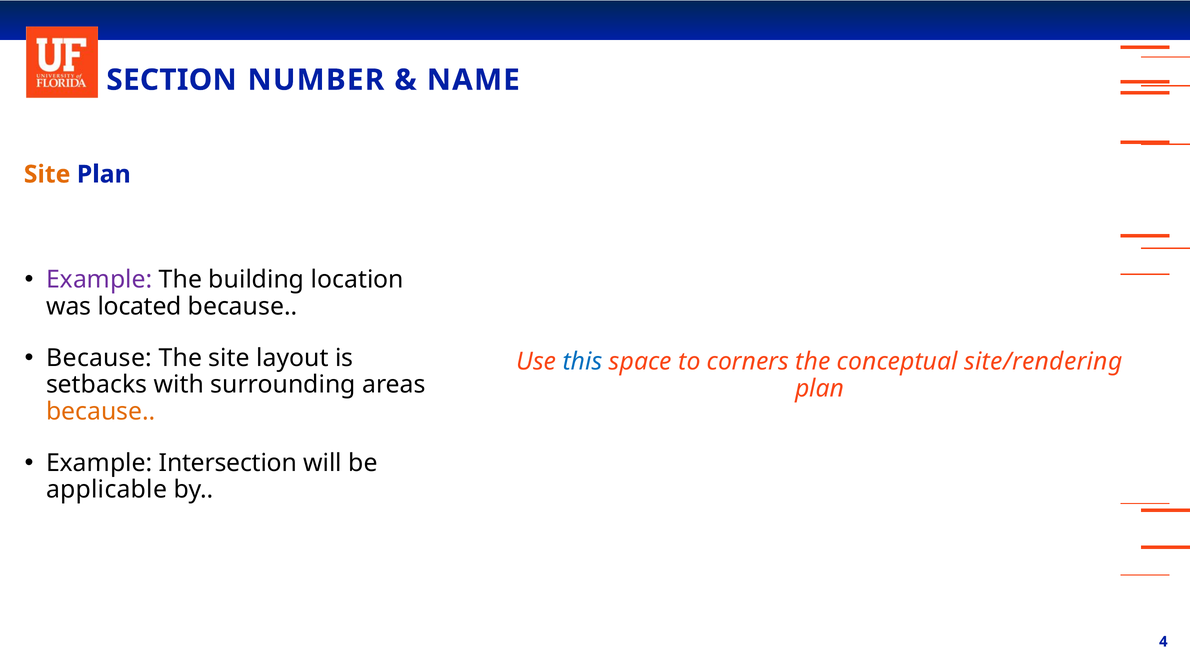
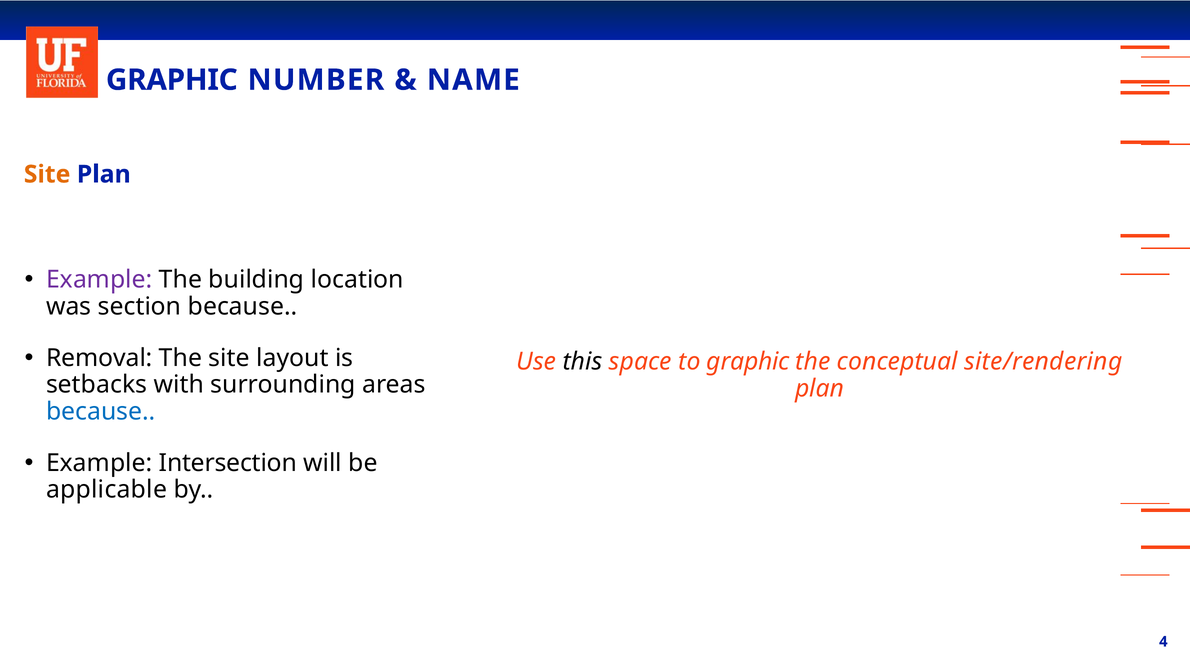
SECTION at (171, 80): SECTION -> GRAPHIC
located: located -> section
Because at (99, 358): Because -> Removal
this colour: blue -> black
to corners: corners -> graphic
because at (101, 412) colour: orange -> blue
